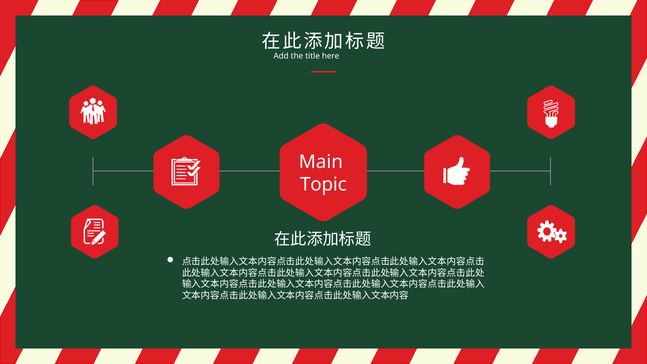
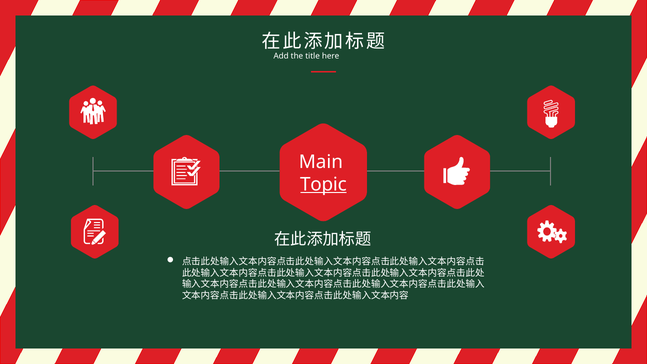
Topic underline: none -> present
